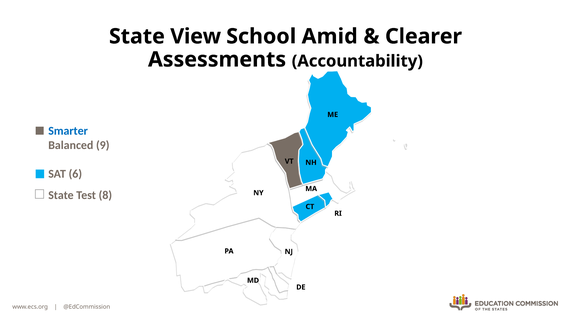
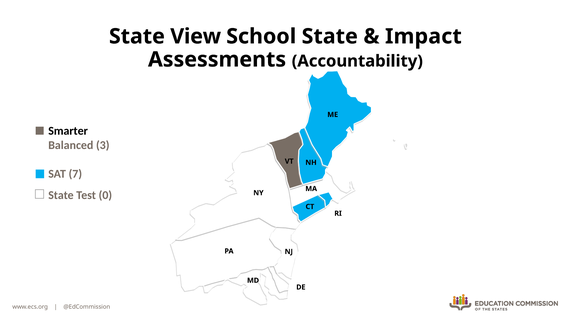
School Amid: Amid -> State
Clearer: Clearer -> Impact
Smarter colour: blue -> black
9: 9 -> 3
6: 6 -> 7
8: 8 -> 0
